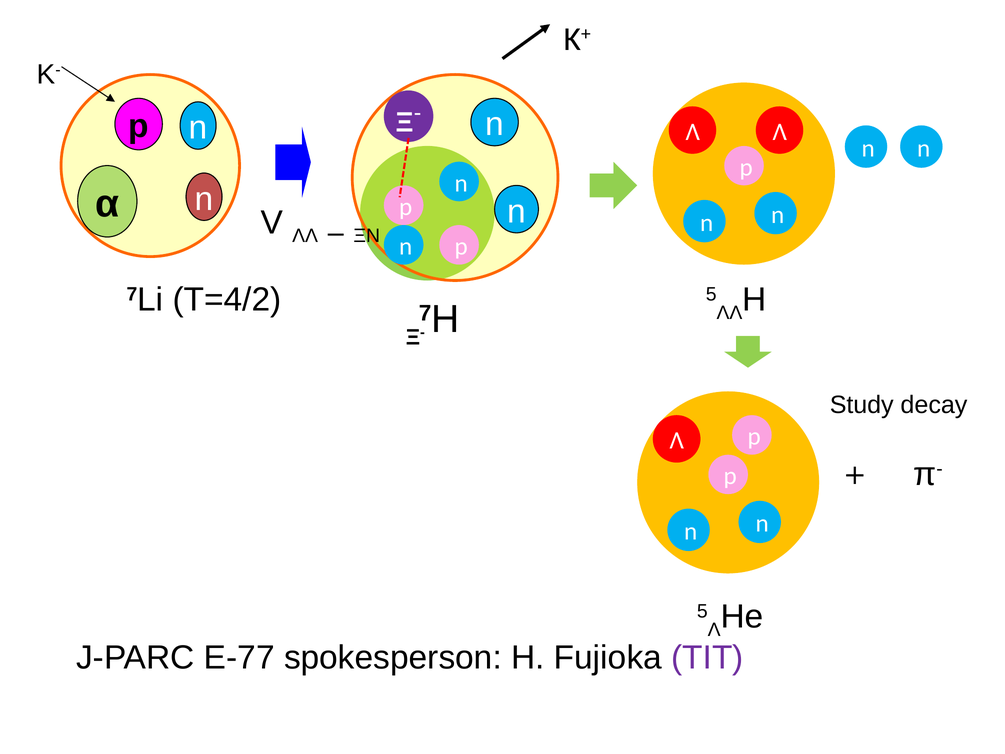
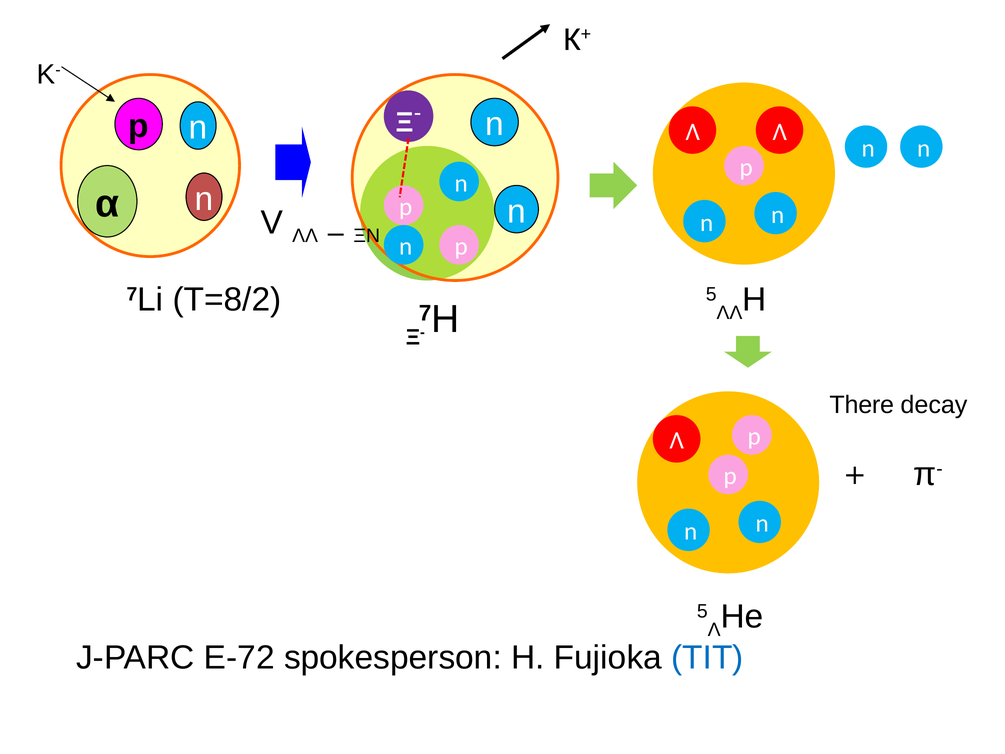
T=4/2: T=4/2 -> T=8/2
Study: Study -> There
E-77: E-77 -> E-72
TIT colour: purple -> blue
